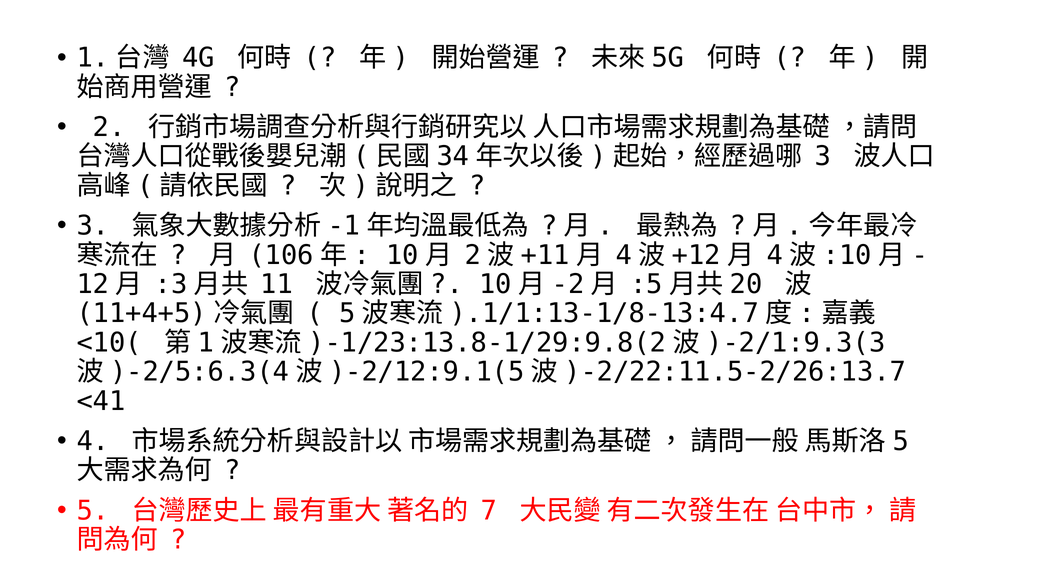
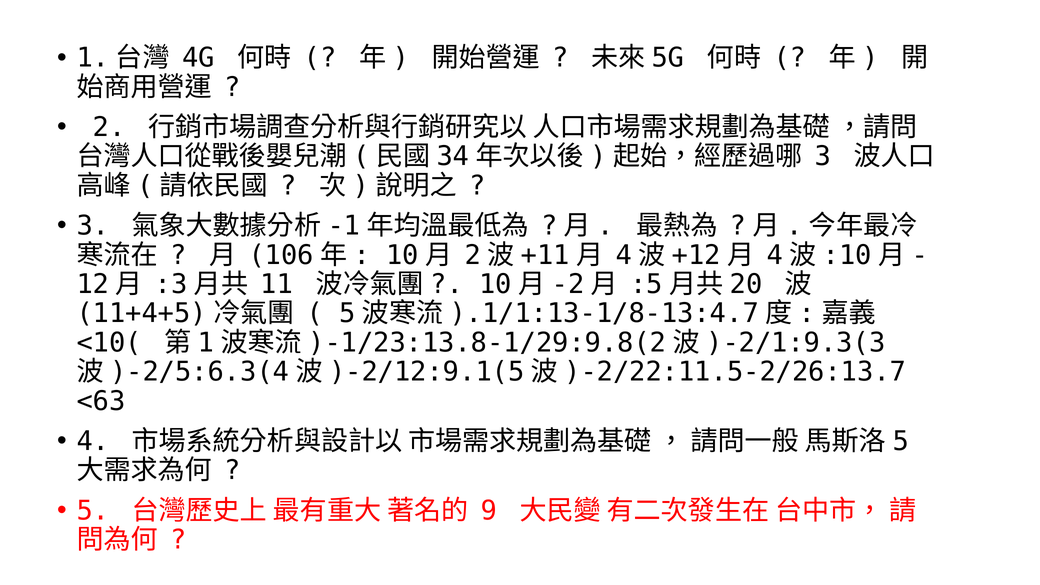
<41: <41 -> <63
7: 7 -> 9
